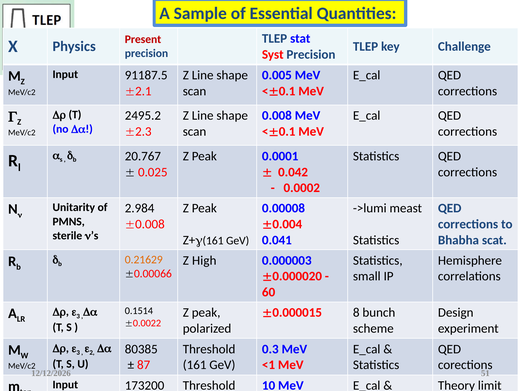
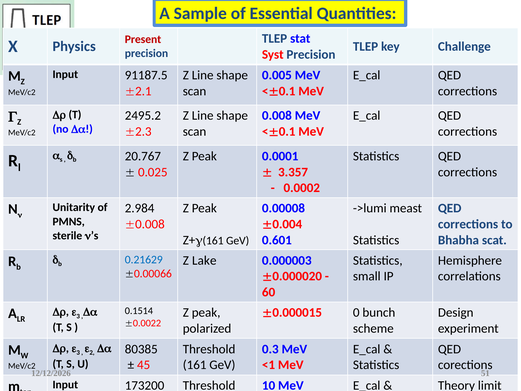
0.042: 0.042 -> 3.357
0.041: 0.041 -> 0.601
High: High -> Lake
0.21629 colour: orange -> blue
8: 8 -> 0
87: 87 -> 45
